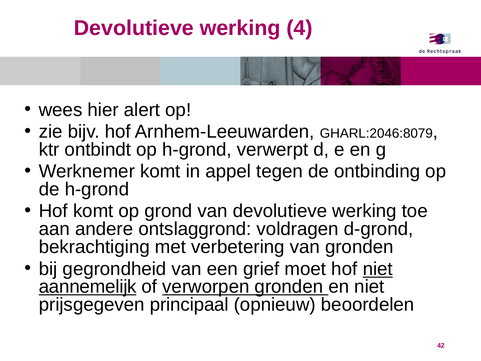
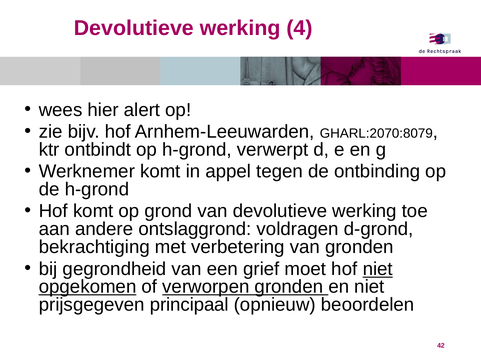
GHARL:2046:8079: GHARL:2046:8079 -> GHARL:2070:8079
aannemelijk: aannemelijk -> opgekomen
